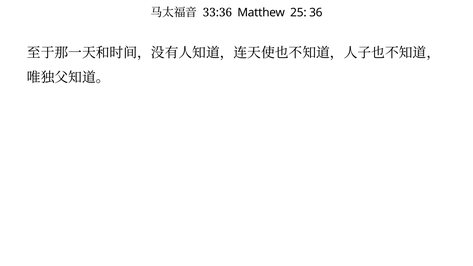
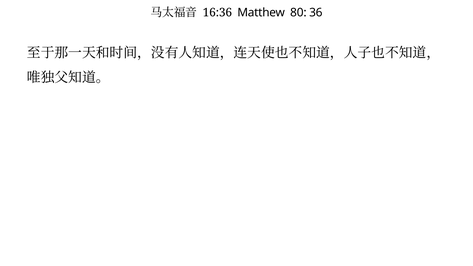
33:36: 33:36 -> 16:36
25: 25 -> 80
